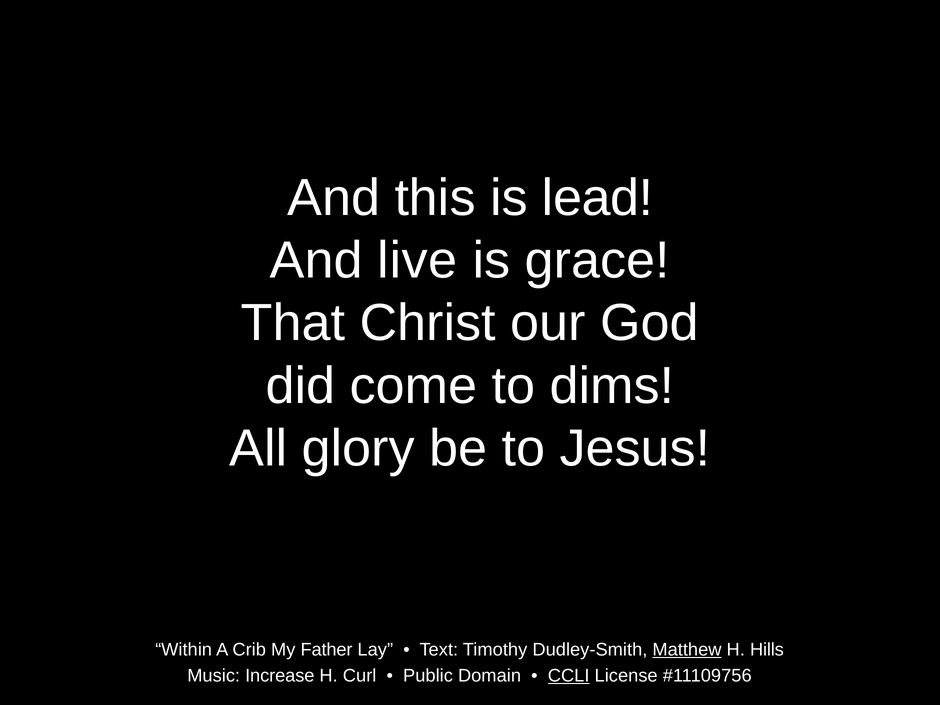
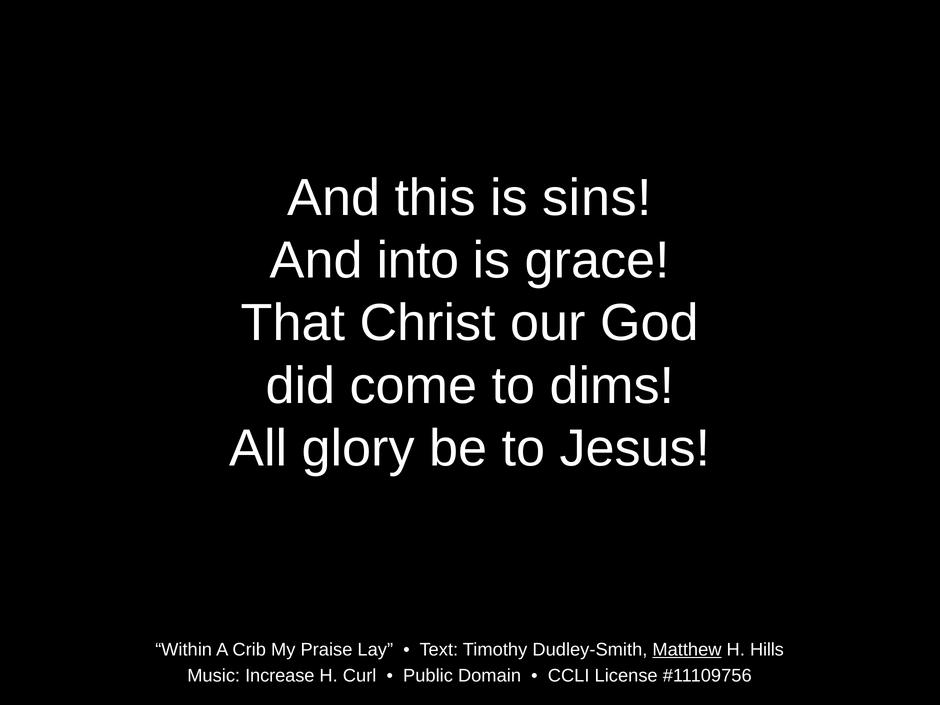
lead: lead -> sins
live: live -> into
Father: Father -> Praise
CCLI underline: present -> none
